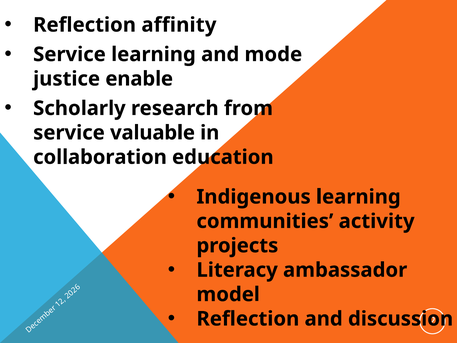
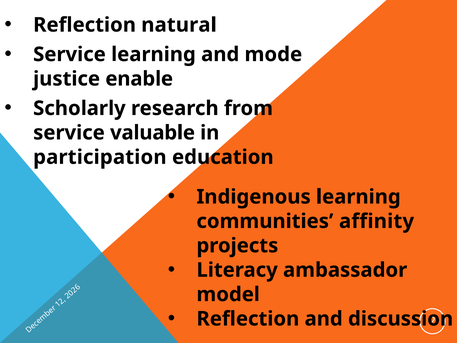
affinity: affinity -> natural
collaboration: collaboration -> participation
activity: activity -> affinity
